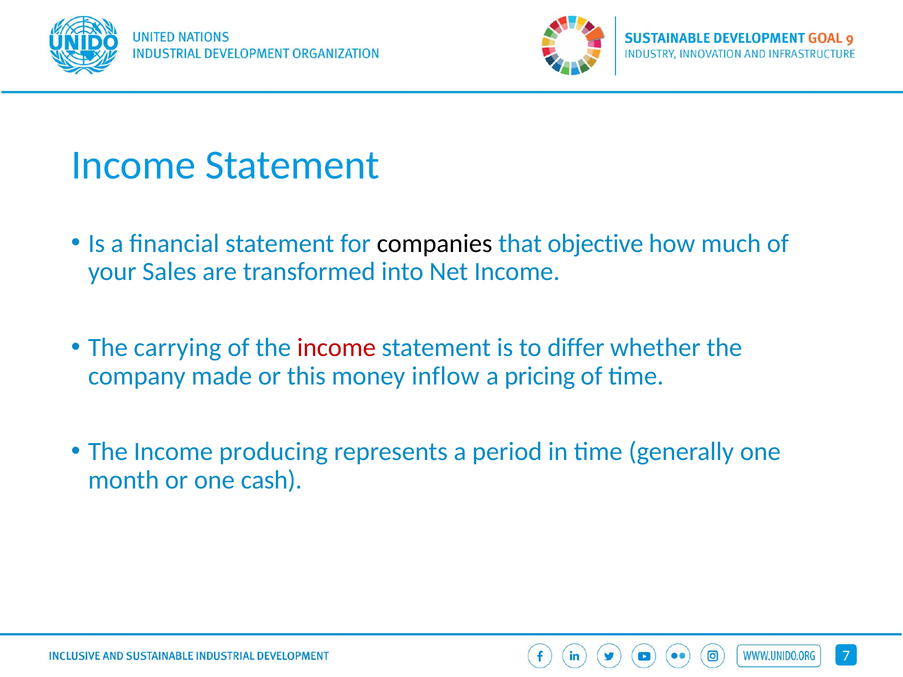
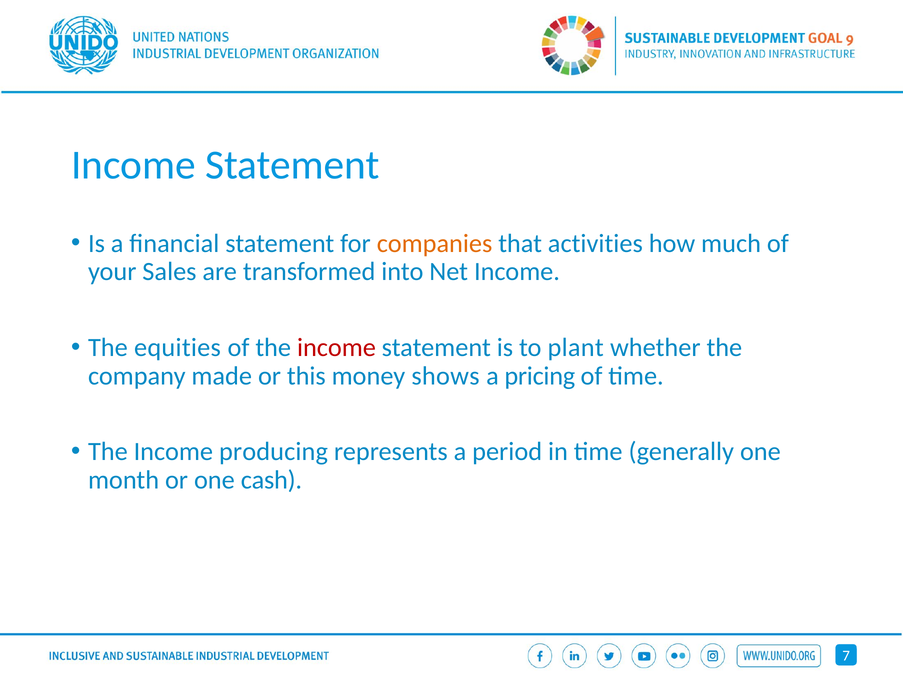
companies colour: black -> orange
objective: objective -> activities
carrying: carrying -> equities
differ: differ -> plant
inflow: inflow -> shows
